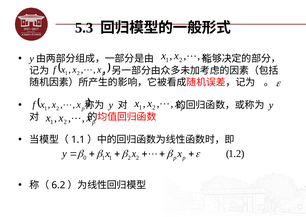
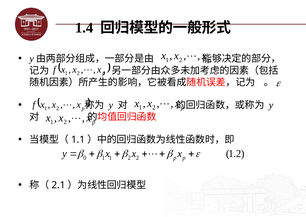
5.3: 5.3 -> 1.4
6.2: 6.2 -> 2.1
